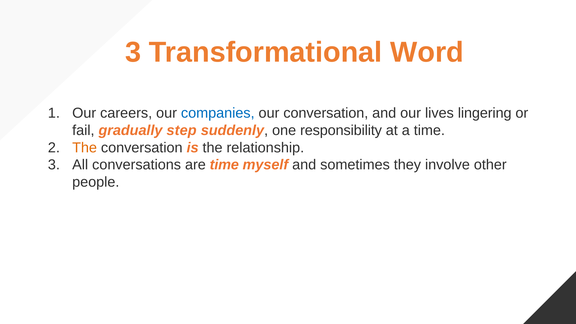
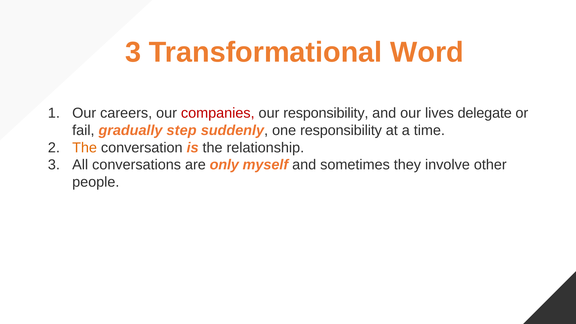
companies colour: blue -> red
our conversation: conversation -> responsibility
lingering: lingering -> delegate
are time: time -> only
